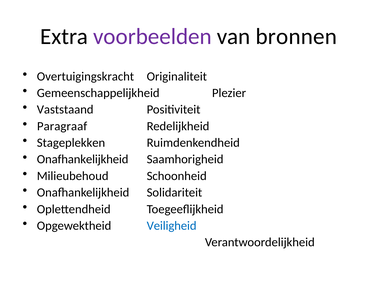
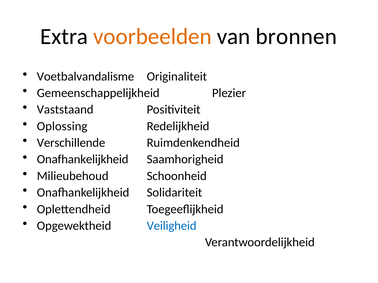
voorbeelden colour: purple -> orange
Overtuigingskracht: Overtuigingskracht -> Voetbalvandalisme
Paragraaf: Paragraaf -> Oplossing
Stageplekken: Stageplekken -> Verschillende
